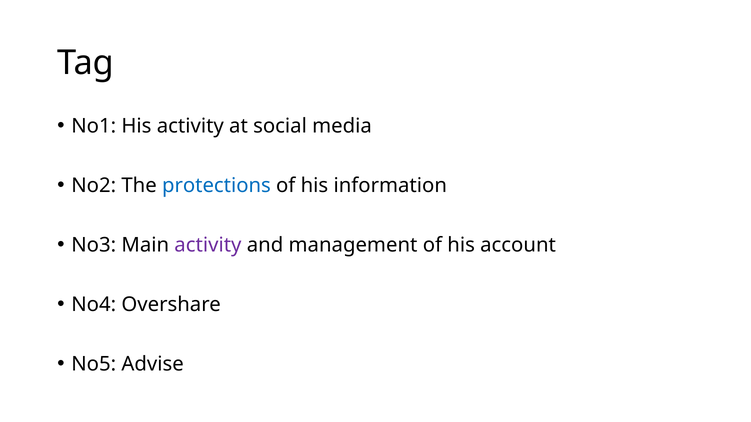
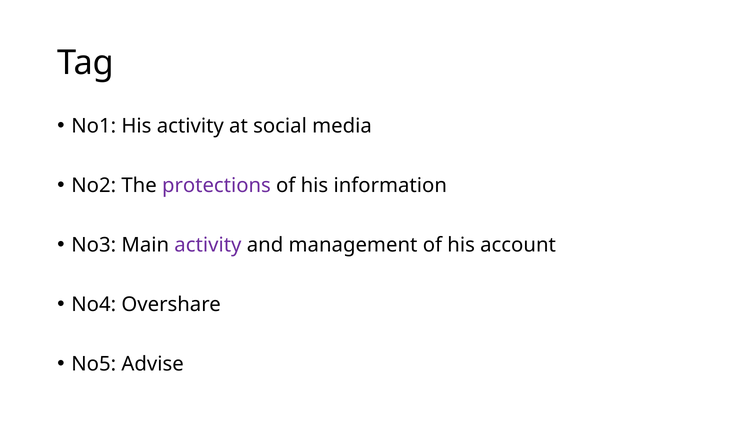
protections colour: blue -> purple
